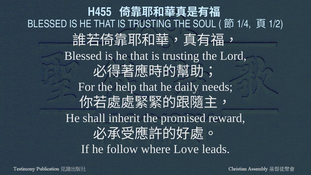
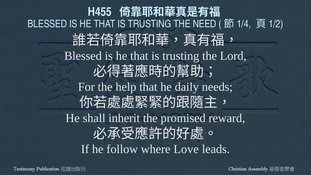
SOUL: SOUL -> NEED
